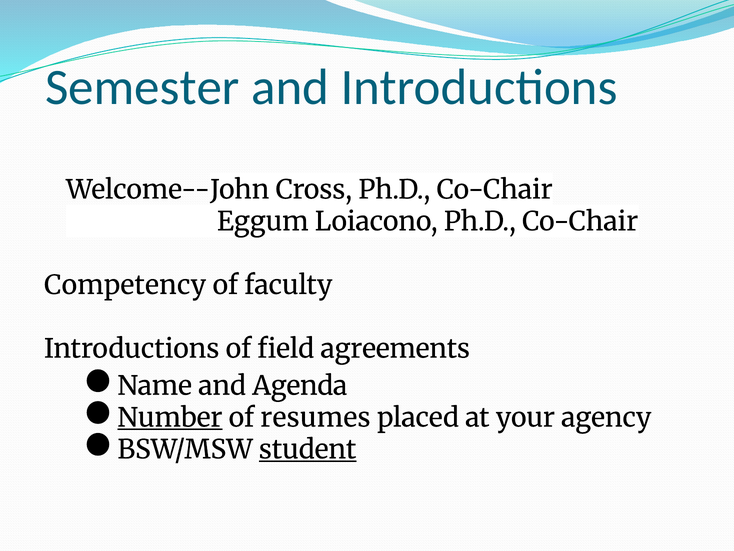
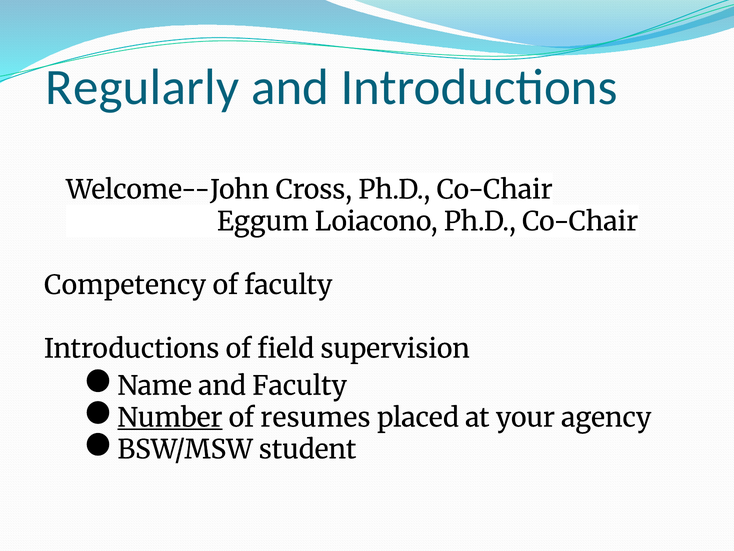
Semester: Semester -> Regularly
agreements: agreements -> supervision
and Agenda: Agenda -> Faculty
student underline: present -> none
